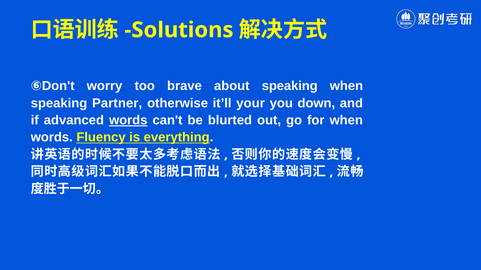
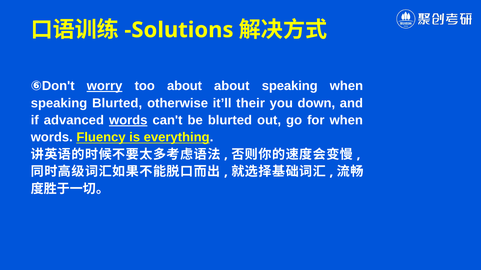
worry underline: none -> present
too brave: brave -> about
speaking Partner: Partner -> Blurted
your: your -> their
